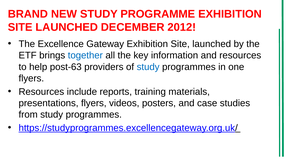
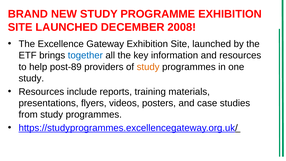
2012: 2012 -> 2008
post-63: post-63 -> post-89
study at (148, 67) colour: blue -> orange
flyers at (31, 78): flyers -> study
